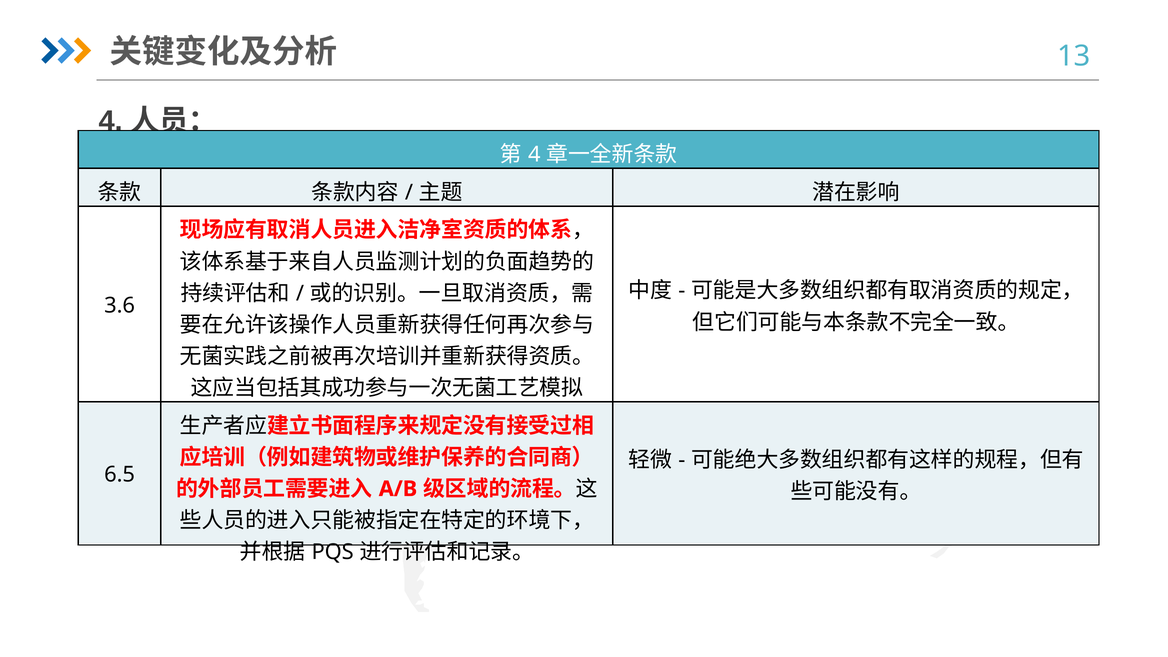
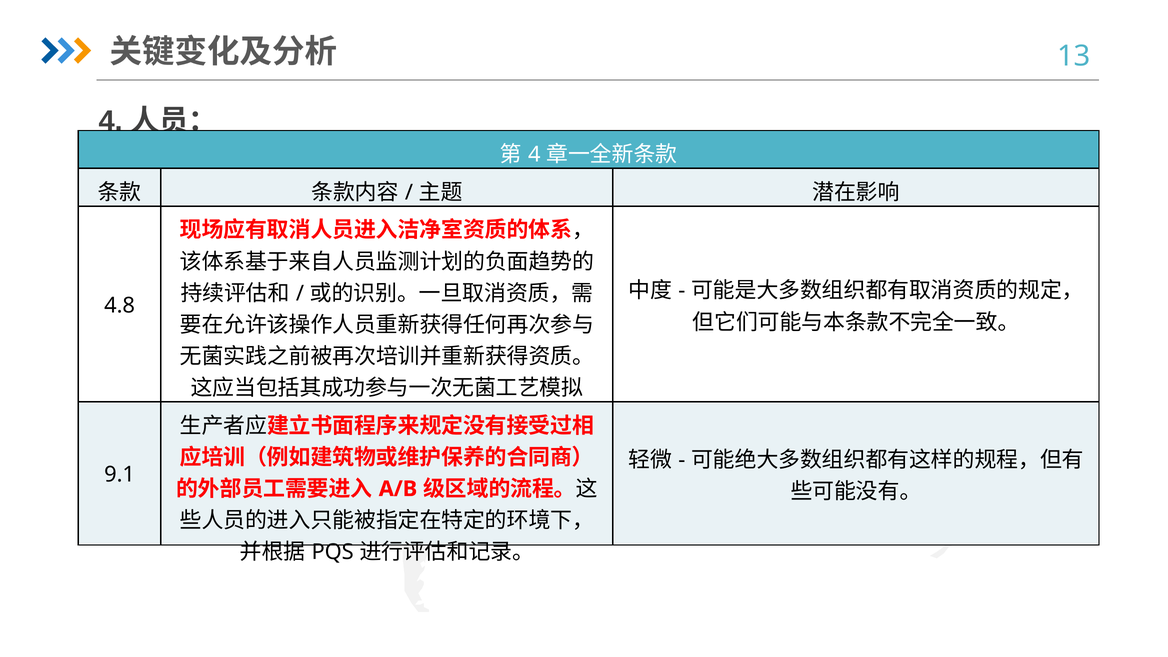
3.6: 3.6 -> 4.8
6.5: 6.5 -> 9.1
